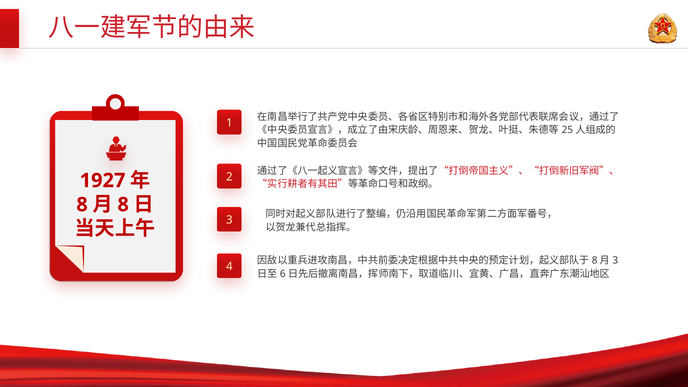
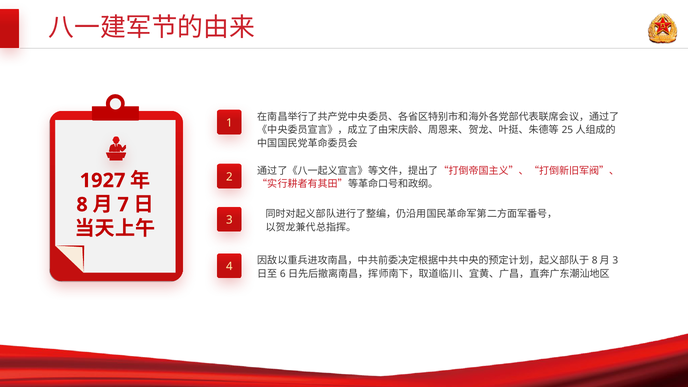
8 at (123, 205): 8 -> 7
